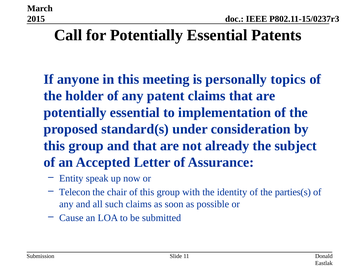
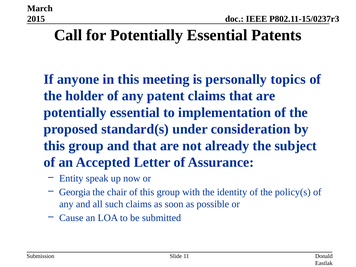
Telecon: Telecon -> Georgia
parties(s: parties(s -> policy(s
